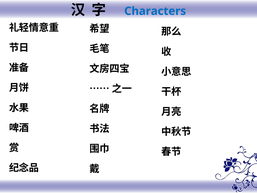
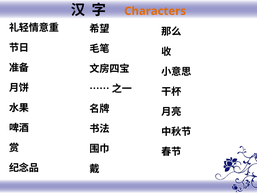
Characters colour: blue -> orange
